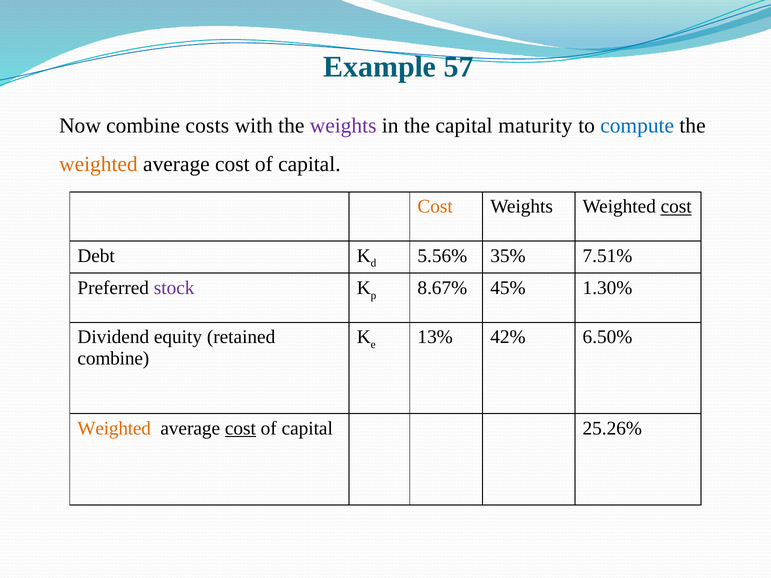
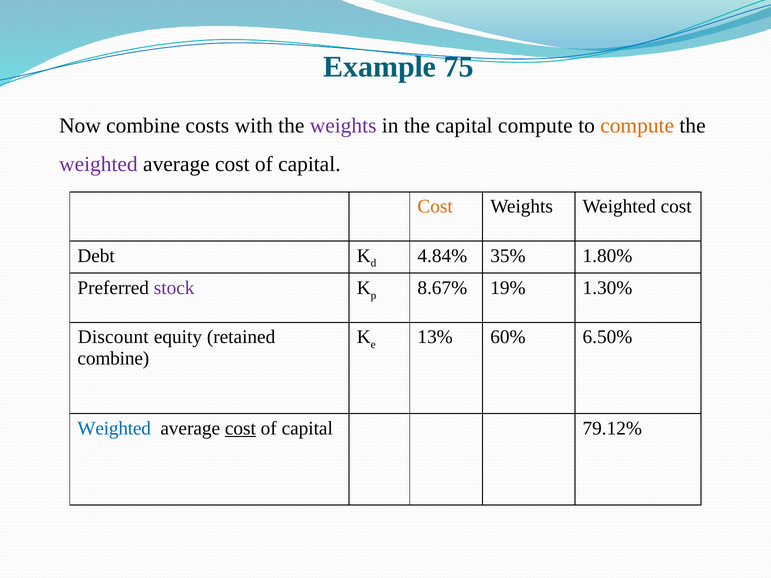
57: 57 -> 75
capital maturity: maturity -> compute
compute at (637, 126) colour: blue -> orange
weighted at (98, 164) colour: orange -> purple
cost at (676, 207) underline: present -> none
5.56%: 5.56% -> 4.84%
7.51%: 7.51% -> 1.80%
45%: 45% -> 19%
Dividend: Dividend -> Discount
42%: 42% -> 60%
Weighted at (114, 429) colour: orange -> blue
25.26%: 25.26% -> 79.12%
